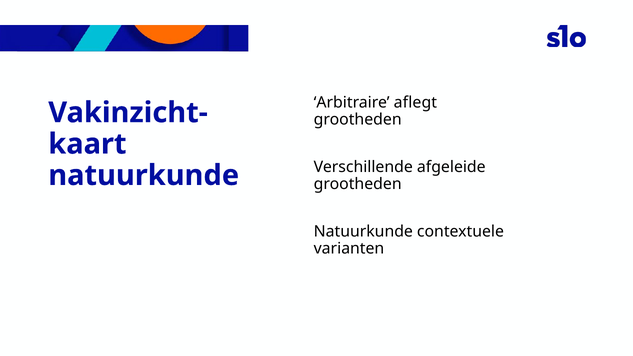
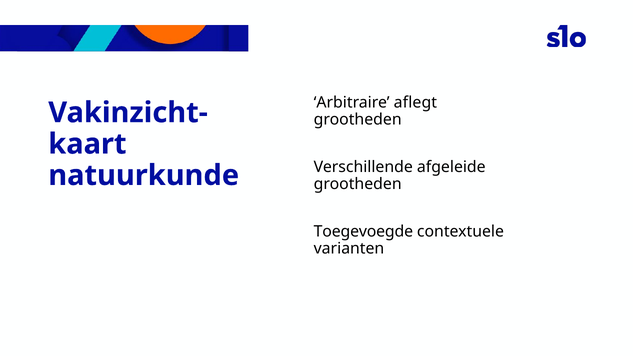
Natuurkunde at (363, 231): Natuurkunde -> Toegevoegde
